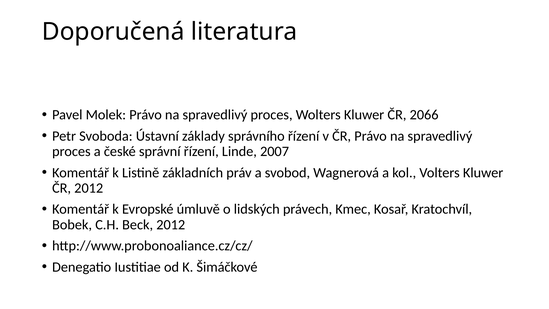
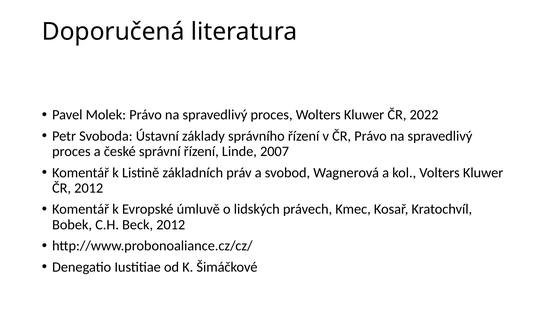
2066: 2066 -> 2022
